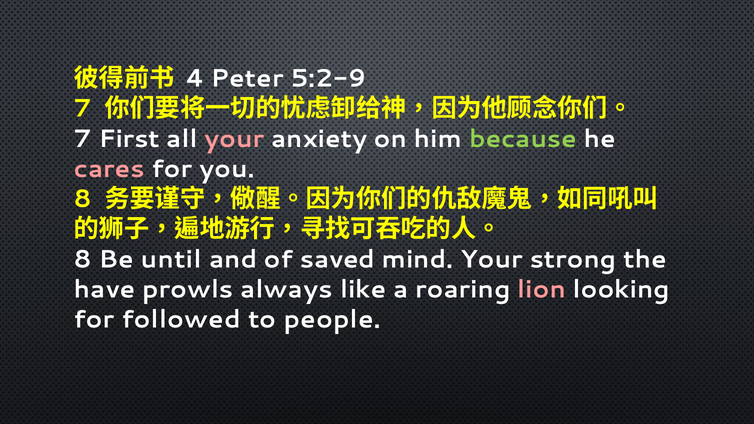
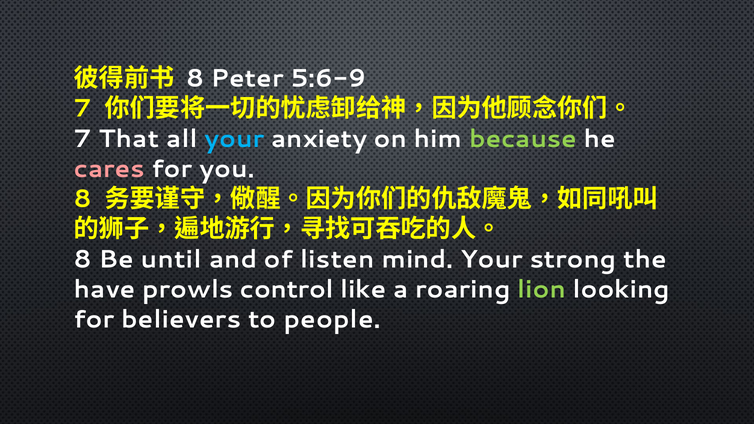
4 at (195, 78): 4 -> 8
5:2-9: 5:2-9 -> 5:6-9
First: First -> That
your at (234, 139) colour: pink -> light blue
saved: saved -> listen
always: always -> control
lion colour: pink -> light green
followed: followed -> believers
